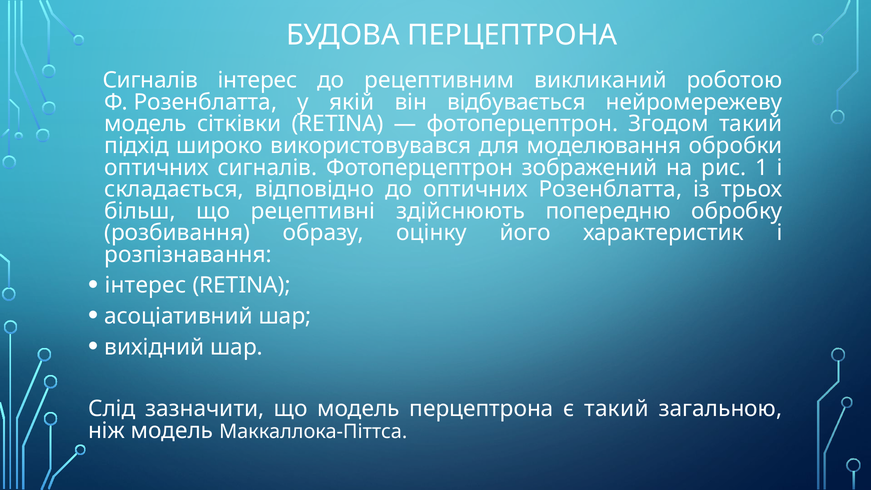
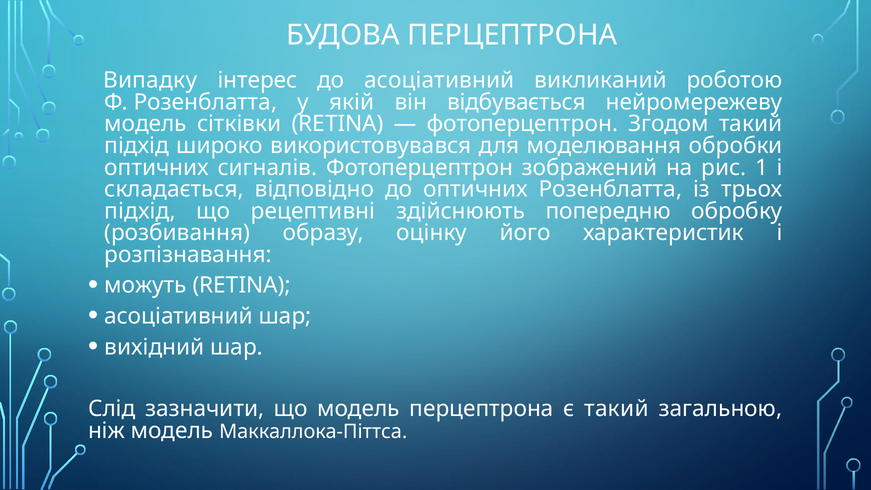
Сигналів at (150, 80): Сигналів -> Випадку
до рецептивним: рецептивним -> асоціативний
більш at (140, 211): більш -> підхід
інтерес at (145, 285): інтерес -> можуть
